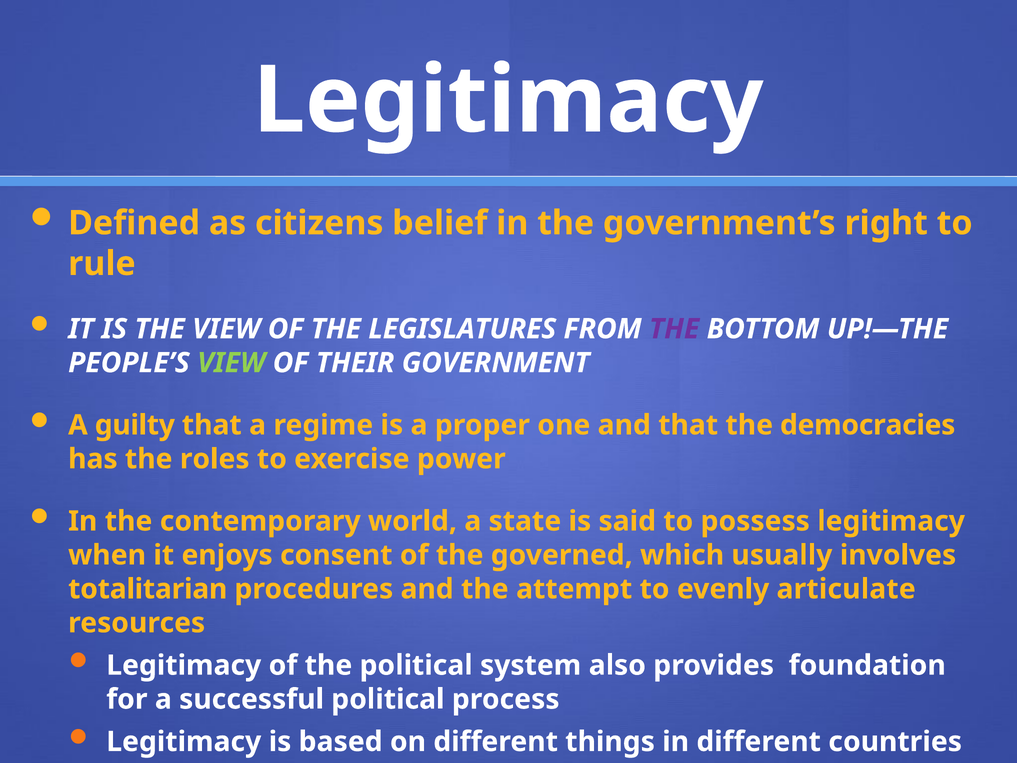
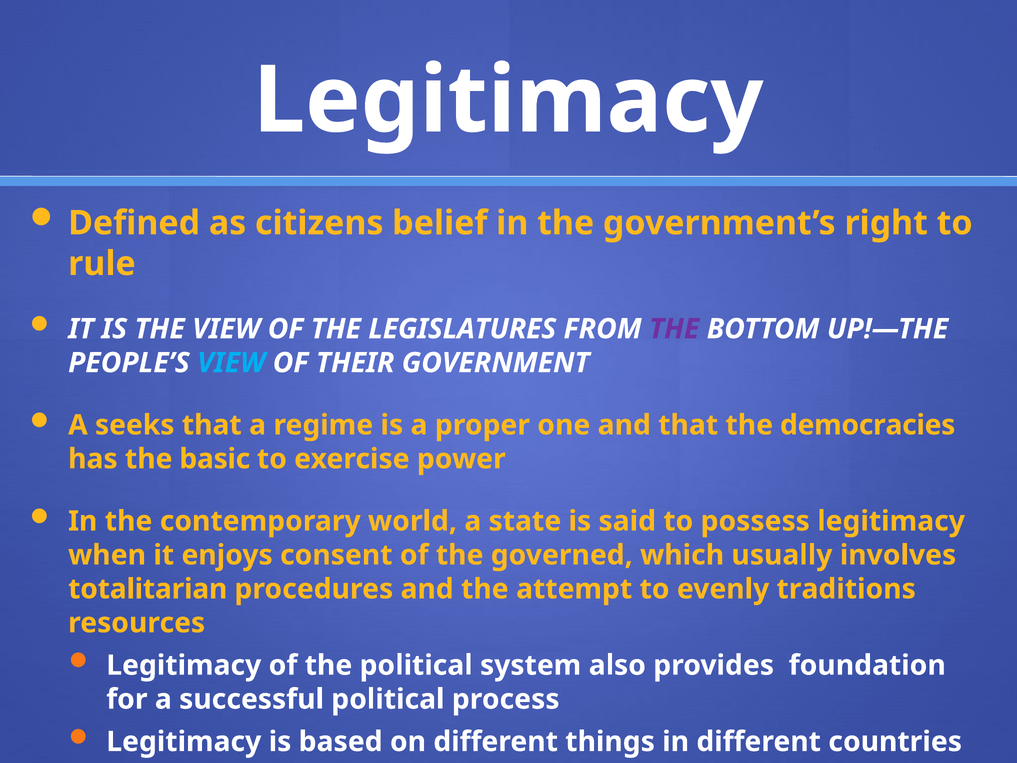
VIEW at (231, 363) colour: light green -> light blue
guilty: guilty -> seeks
roles: roles -> basic
articulate: articulate -> traditions
